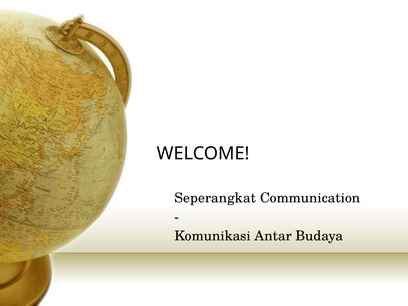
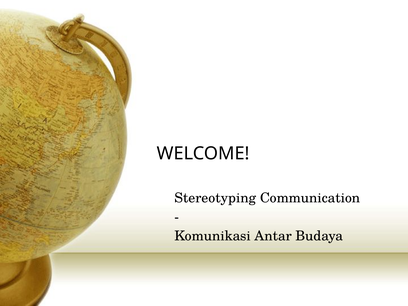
Seperangkat: Seperangkat -> Stereotyping
